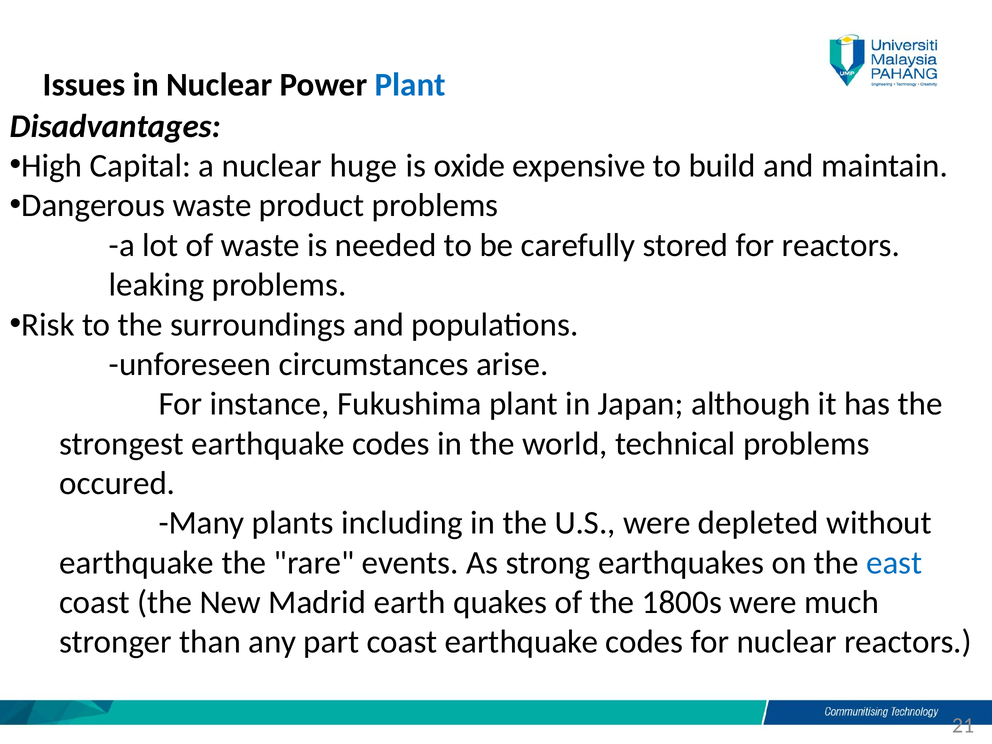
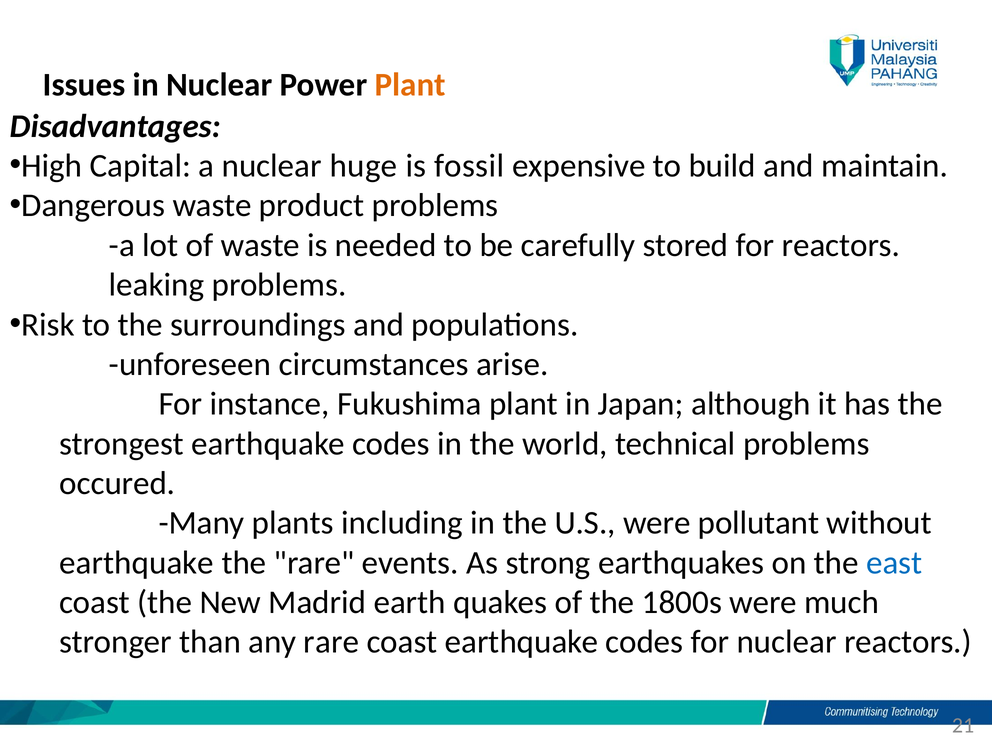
Plant at (410, 85) colour: blue -> orange
oxide: oxide -> fossil
depleted: depleted -> pollutant
any part: part -> rare
